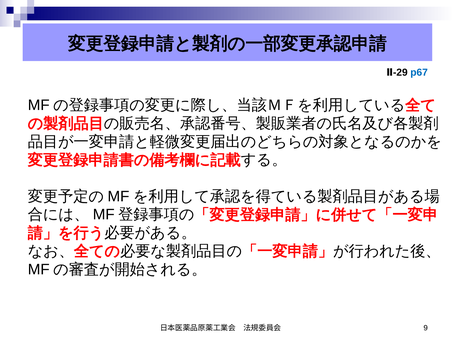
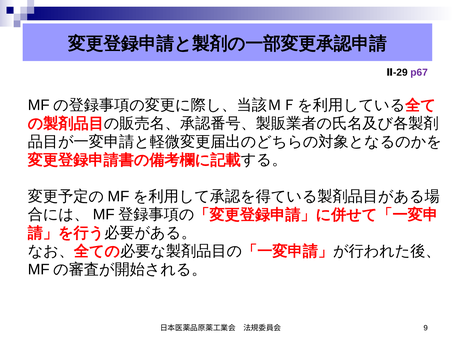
p67 colour: blue -> purple
